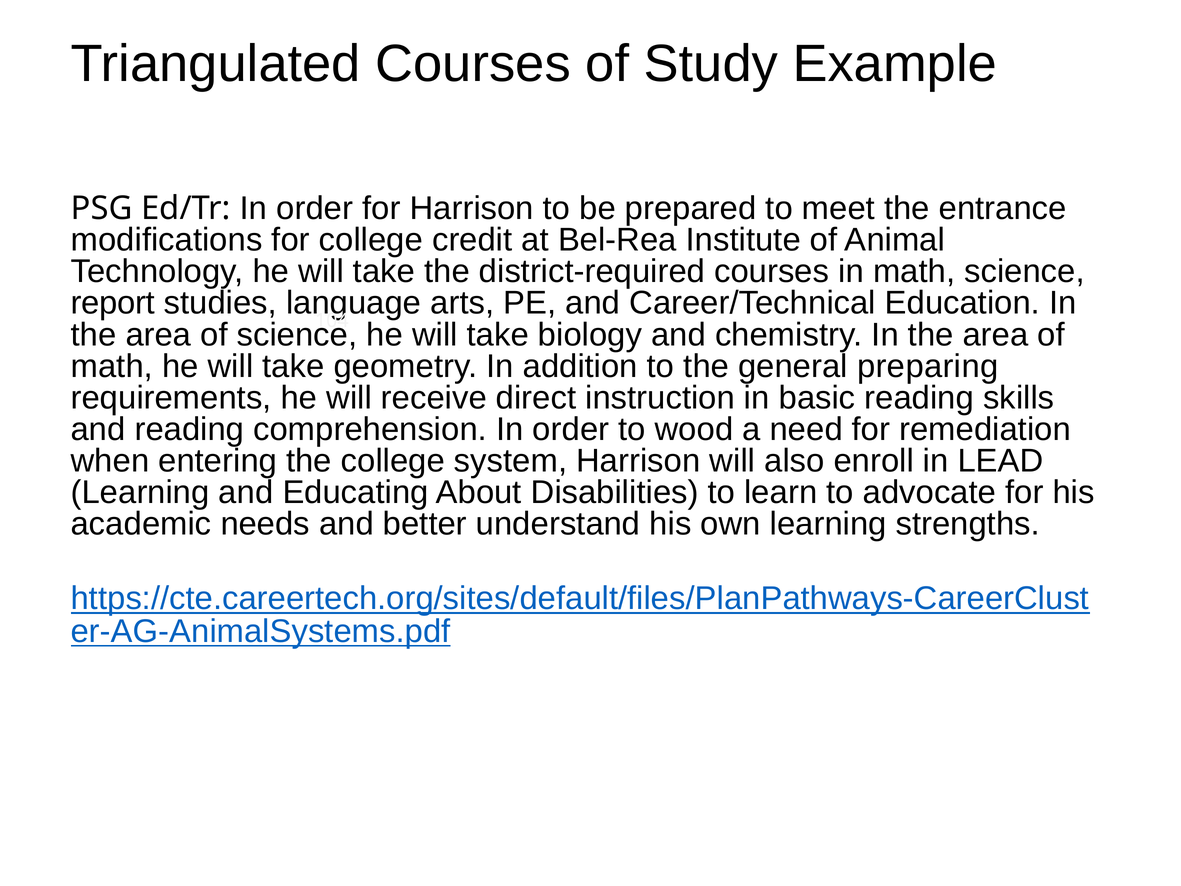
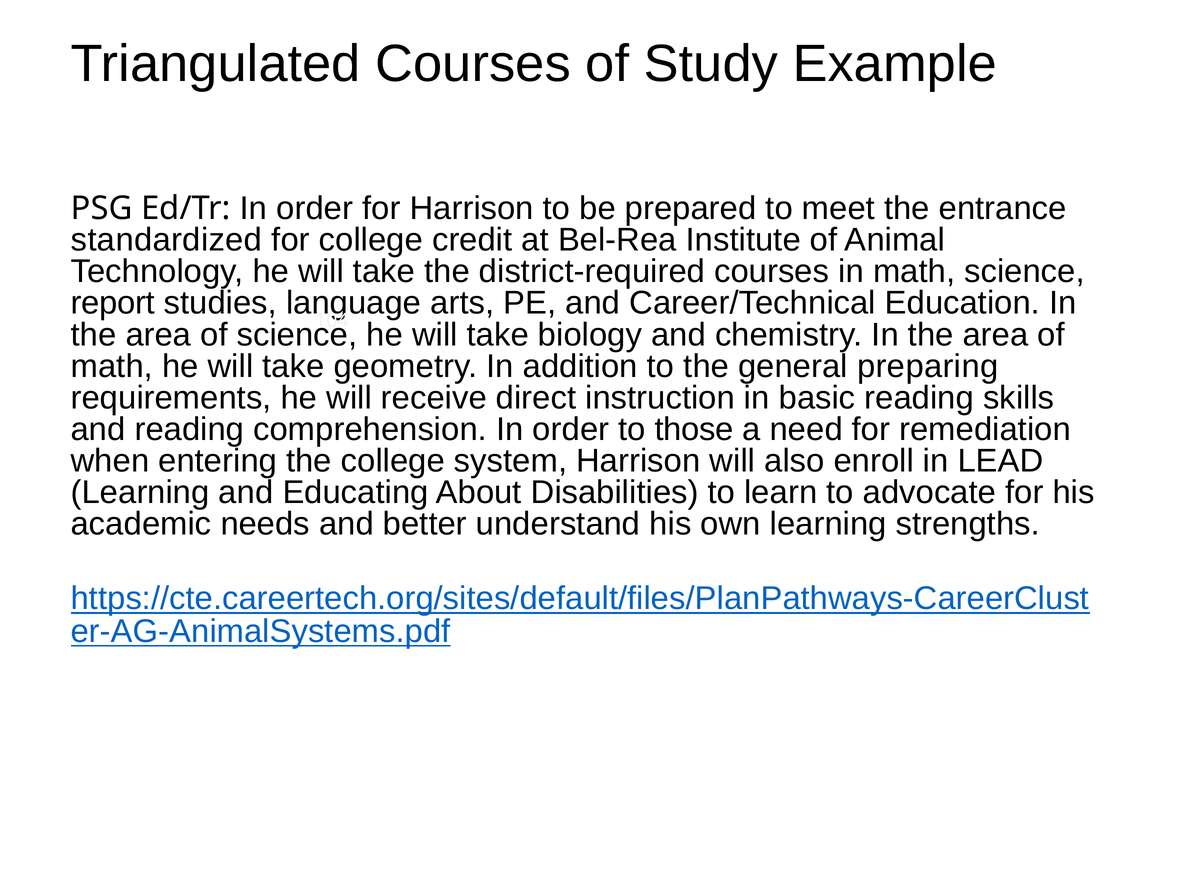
modifications: modifications -> standardized
wood: wood -> those
